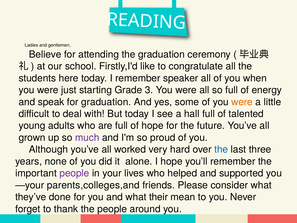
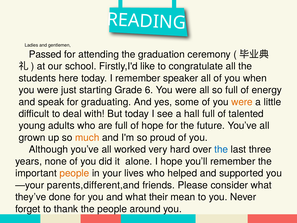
Believe: Believe -> Passed
3: 3 -> 6
for graduation: graduation -> graduating
much colour: purple -> orange
people at (74, 173) colour: purple -> orange
parents,colleges,and: parents,colleges,and -> parents,different,and
